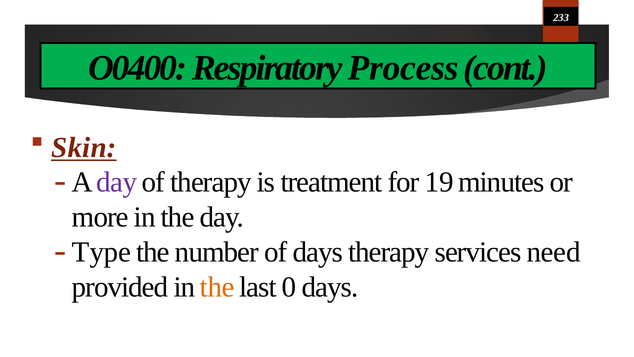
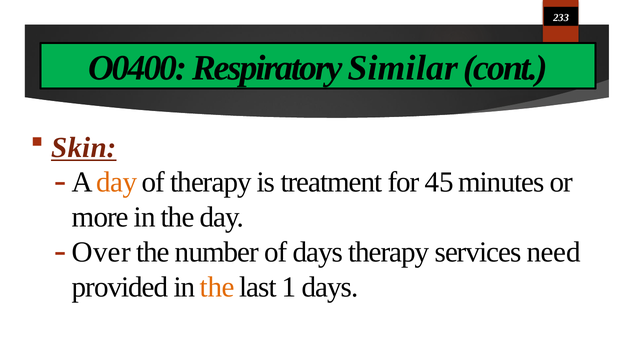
Process: Process -> Similar
day at (117, 182) colour: purple -> orange
19: 19 -> 45
Type: Type -> Over
0: 0 -> 1
